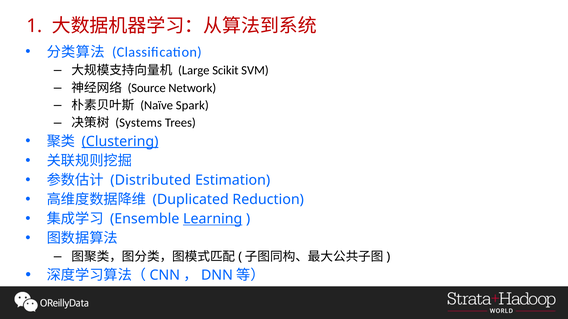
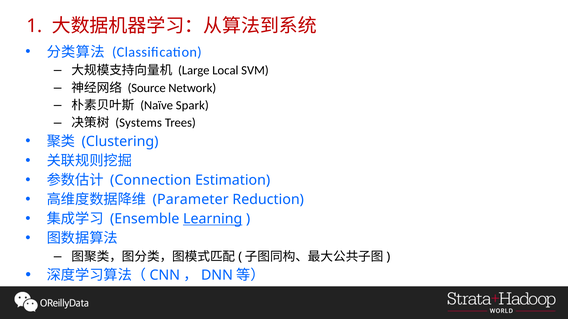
Scikit: Scikit -> Local
Clustering underline: present -> none
Distributed: Distributed -> Connection
Duplicated: Duplicated -> Parameter
